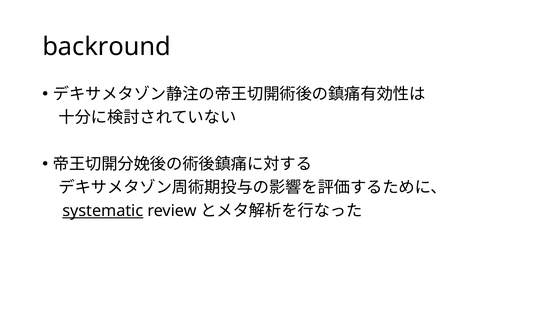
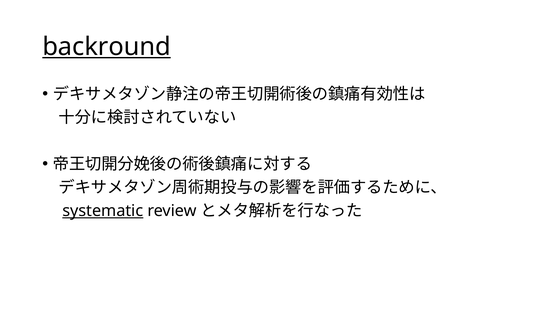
backround underline: none -> present
